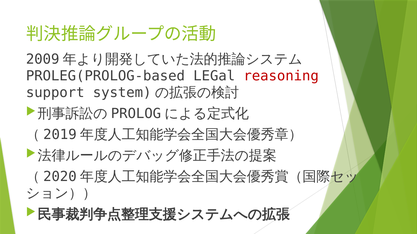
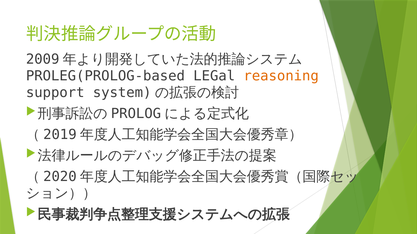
reasoning colour: red -> orange
